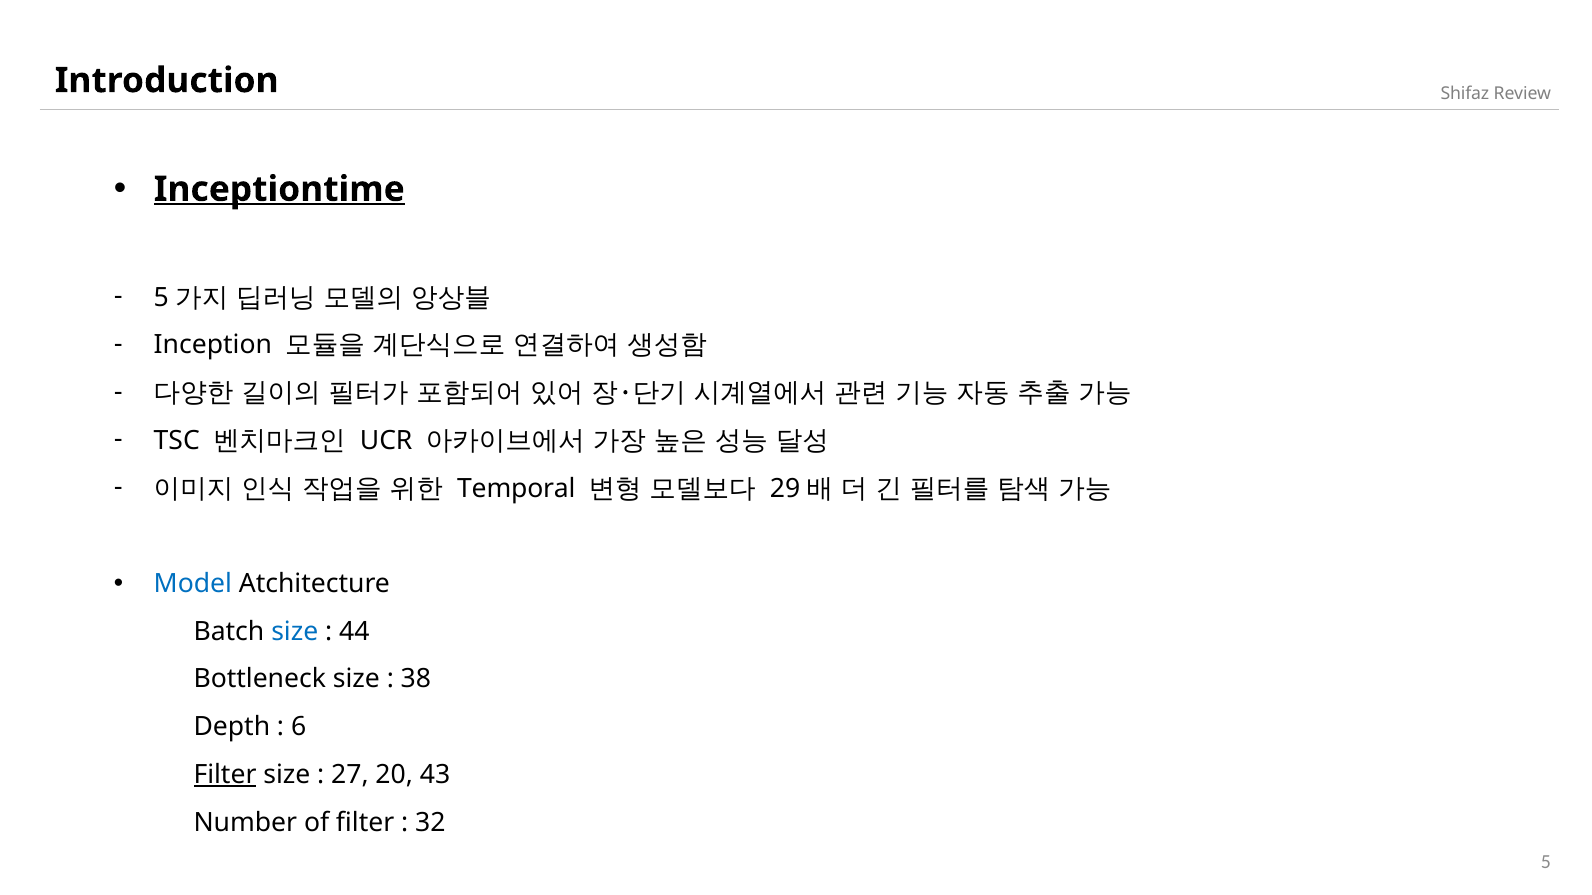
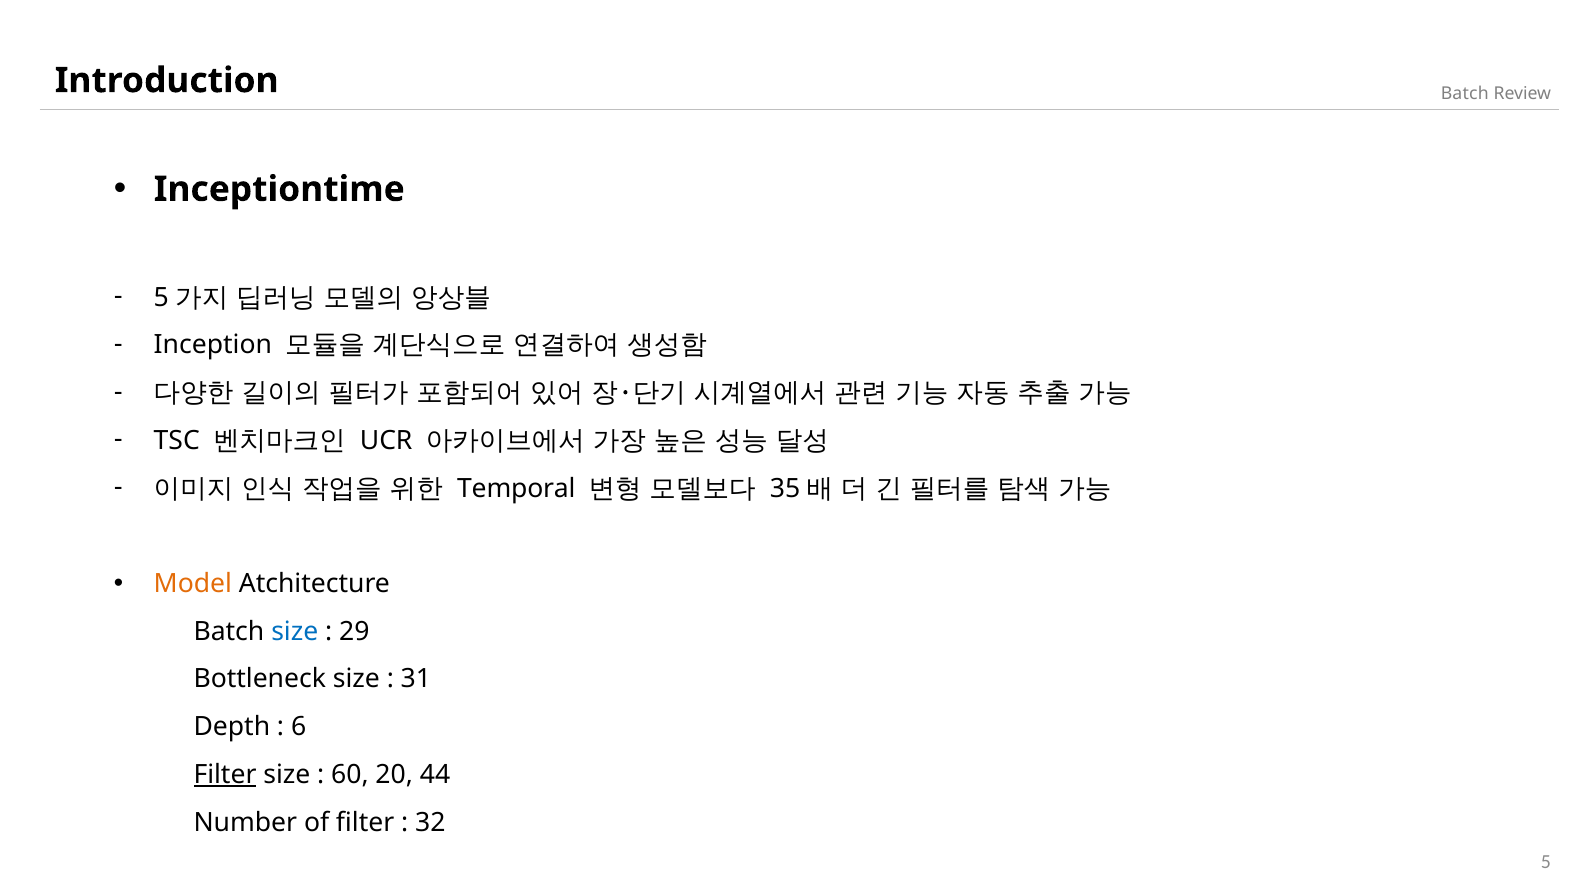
Shifaz at (1465, 94): Shifaz -> Batch
Inceptiontime underline: present -> none
29: 29 -> 35
Model colour: blue -> orange
44: 44 -> 29
38: 38 -> 31
27: 27 -> 60
43: 43 -> 44
